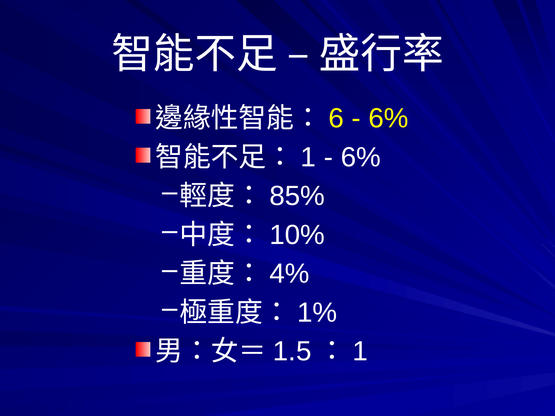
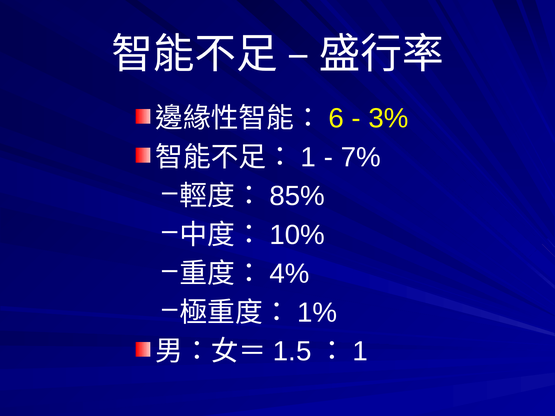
6% at (388, 118): 6% -> 3%
6% at (361, 157): 6% -> 7%
